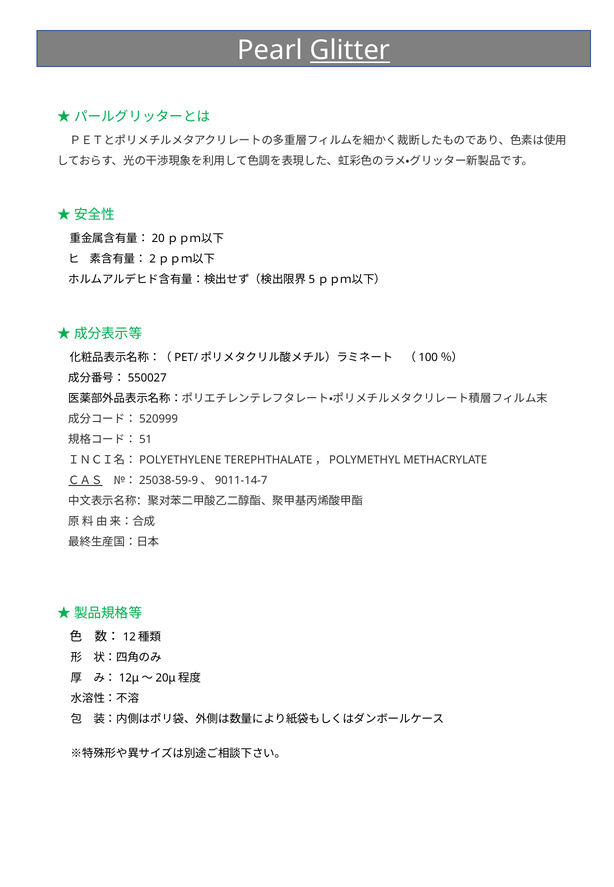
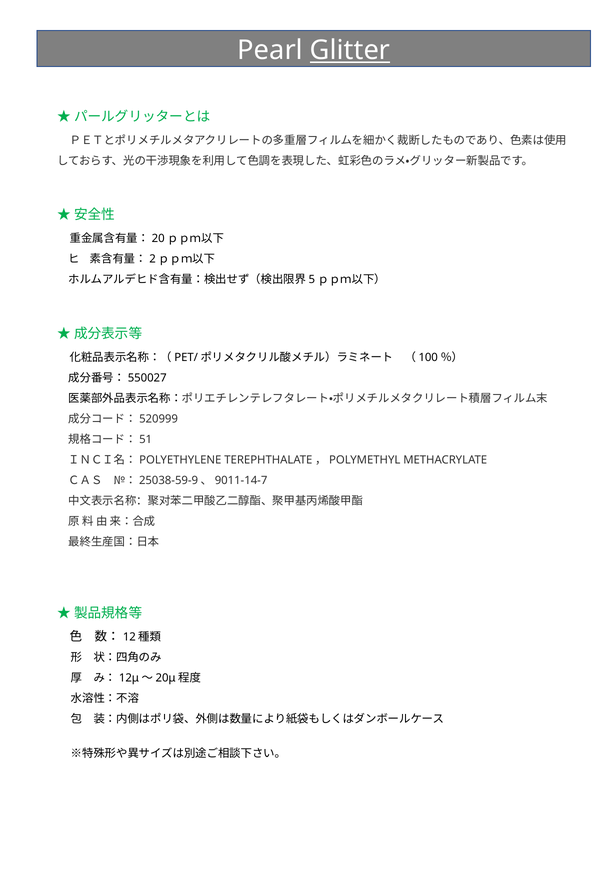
ＣＡＳ underline: present -> none
